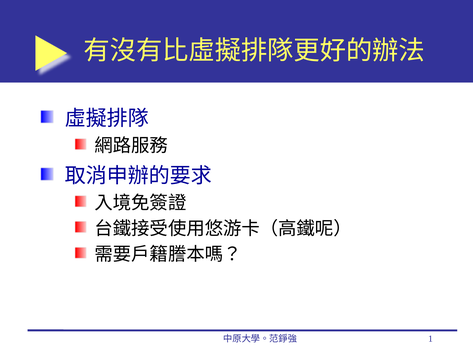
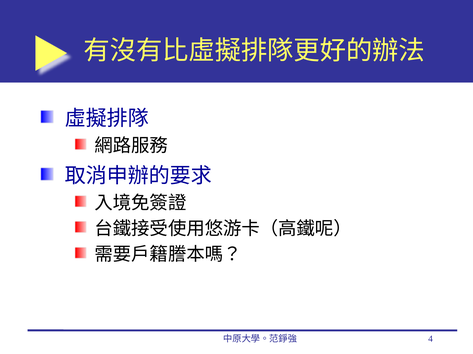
1: 1 -> 4
